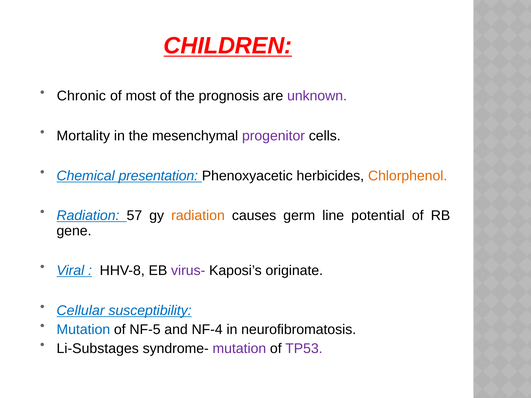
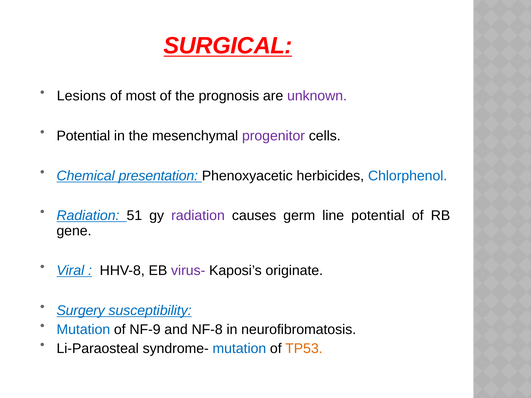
CHILDREN: CHILDREN -> SURGICAL
Chronic: Chronic -> Lesions
Mortality at (83, 136): Mortality -> Potential
Chlorphenol colour: orange -> blue
57: 57 -> 51
radiation at (198, 216) colour: orange -> purple
Cellular: Cellular -> Surgery
NF-5: NF-5 -> NF-9
NF-4: NF-4 -> NF-8
Li-Substages: Li-Substages -> Li-Paraosteal
mutation at (239, 349) colour: purple -> blue
TP53 colour: purple -> orange
